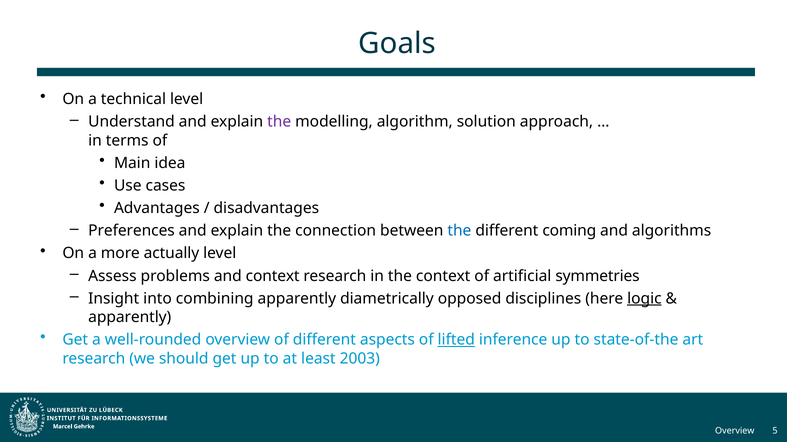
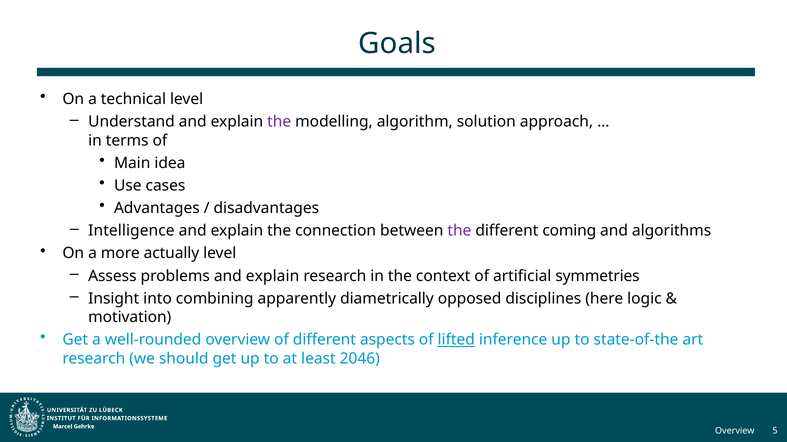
Preferences: Preferences -> Intelligence
the at (459, 231) colour: blue -> purple
problems and context: context -> explain
logic underline: present -> none
apparently at (130, 318): apparently -> motivation
2003: 2003 -> 2046
